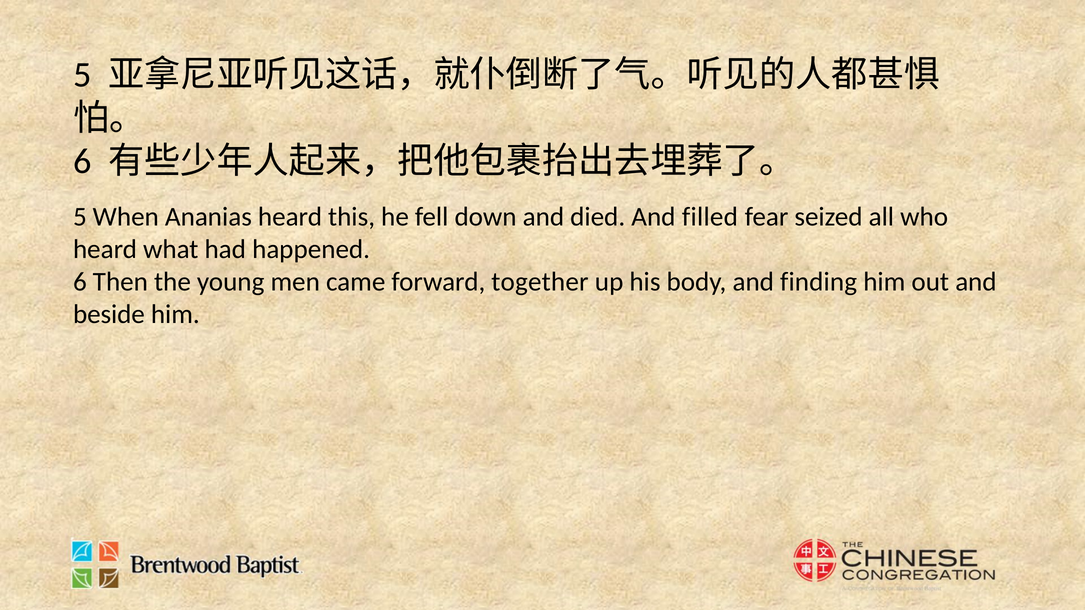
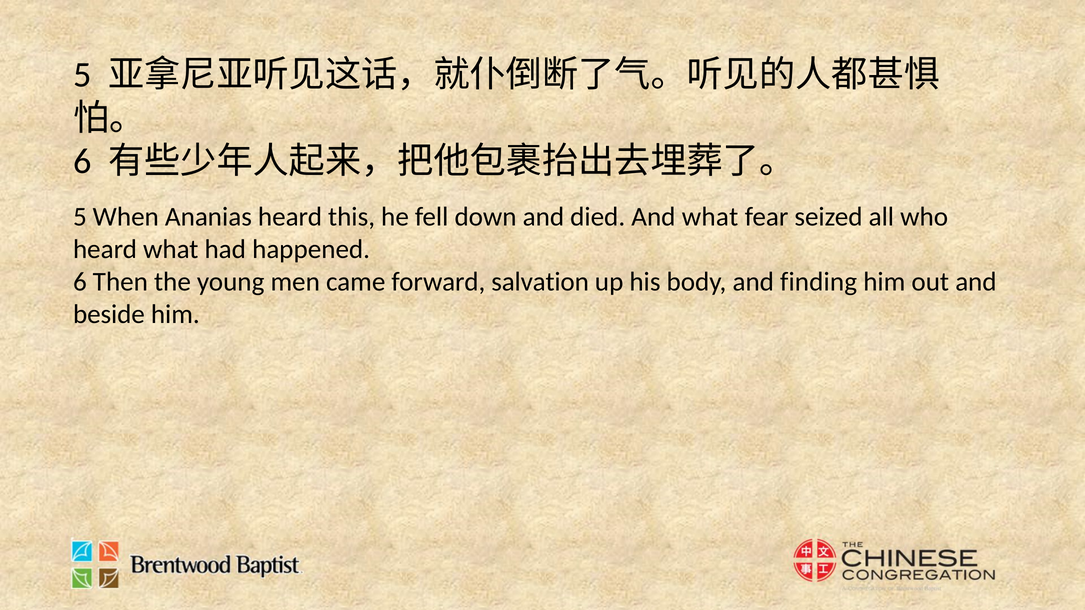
And filled: filled -> what
together: together -> salvation
